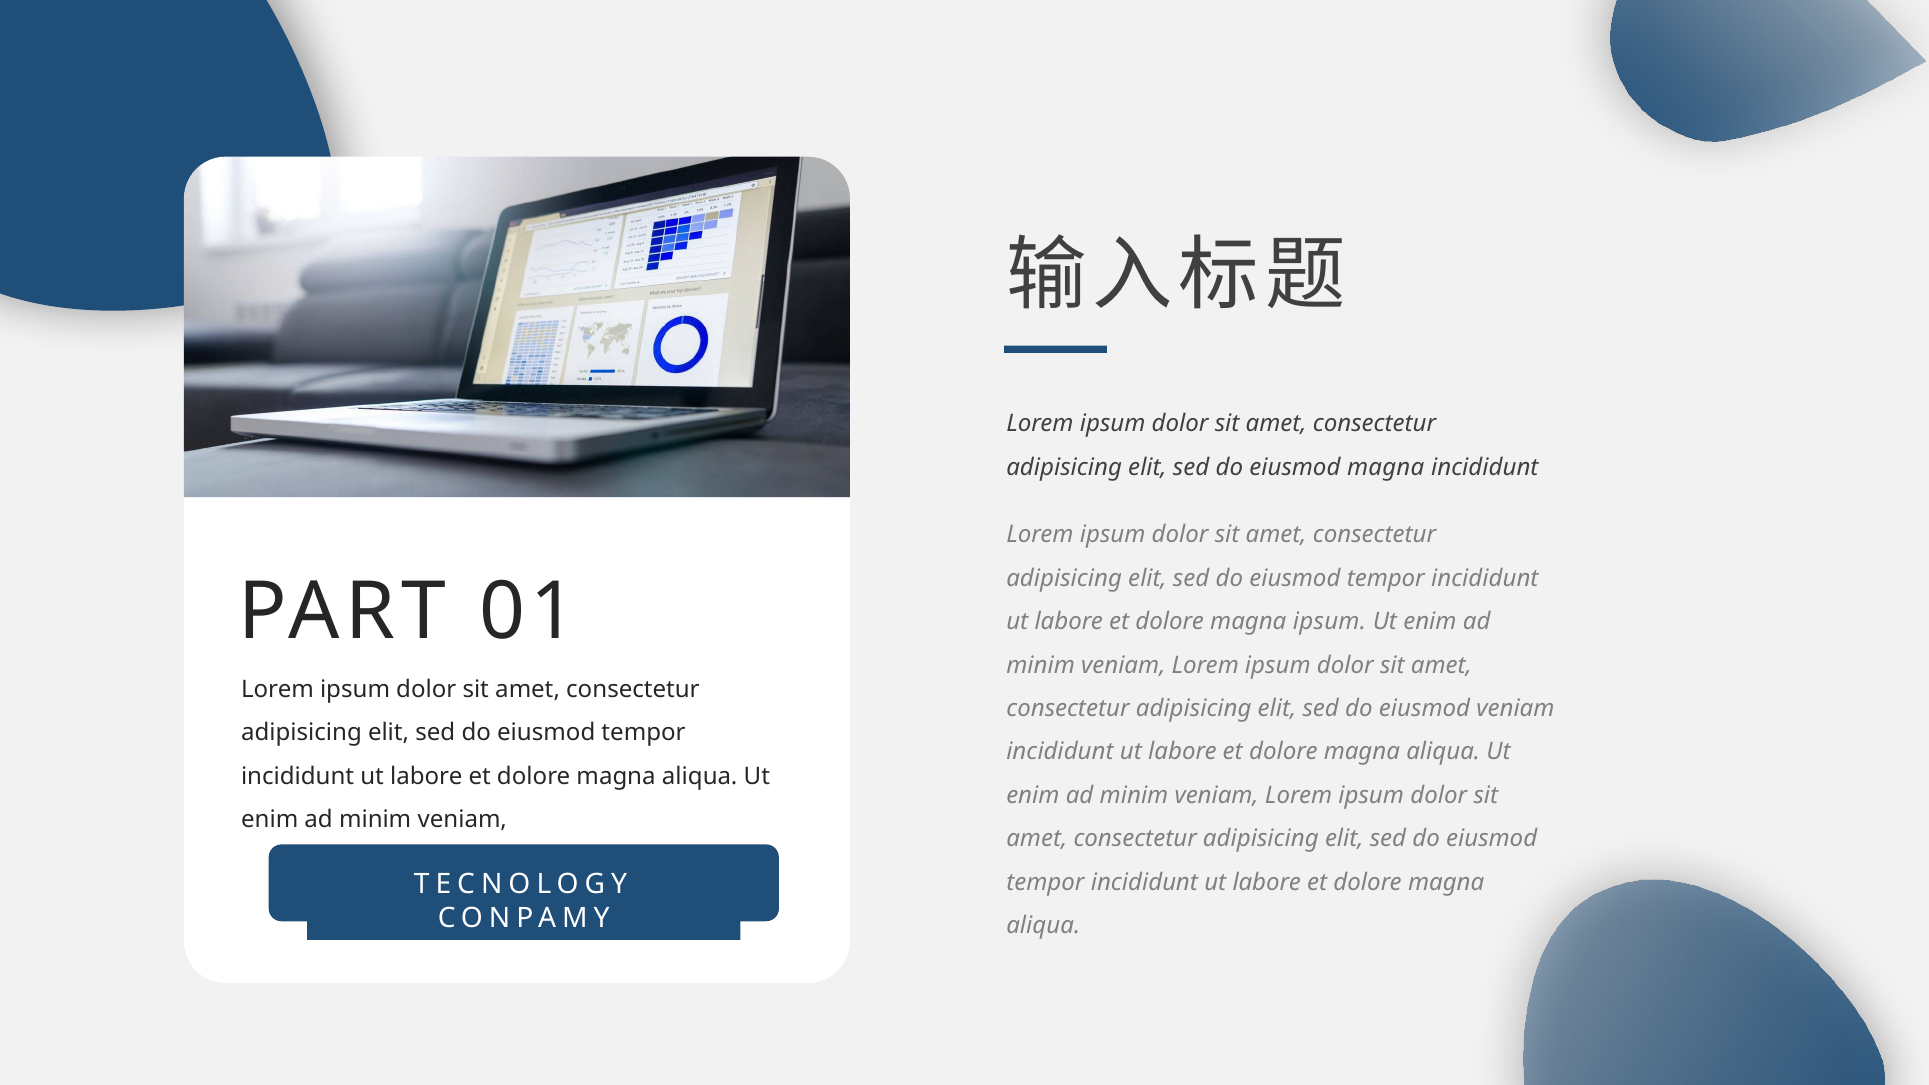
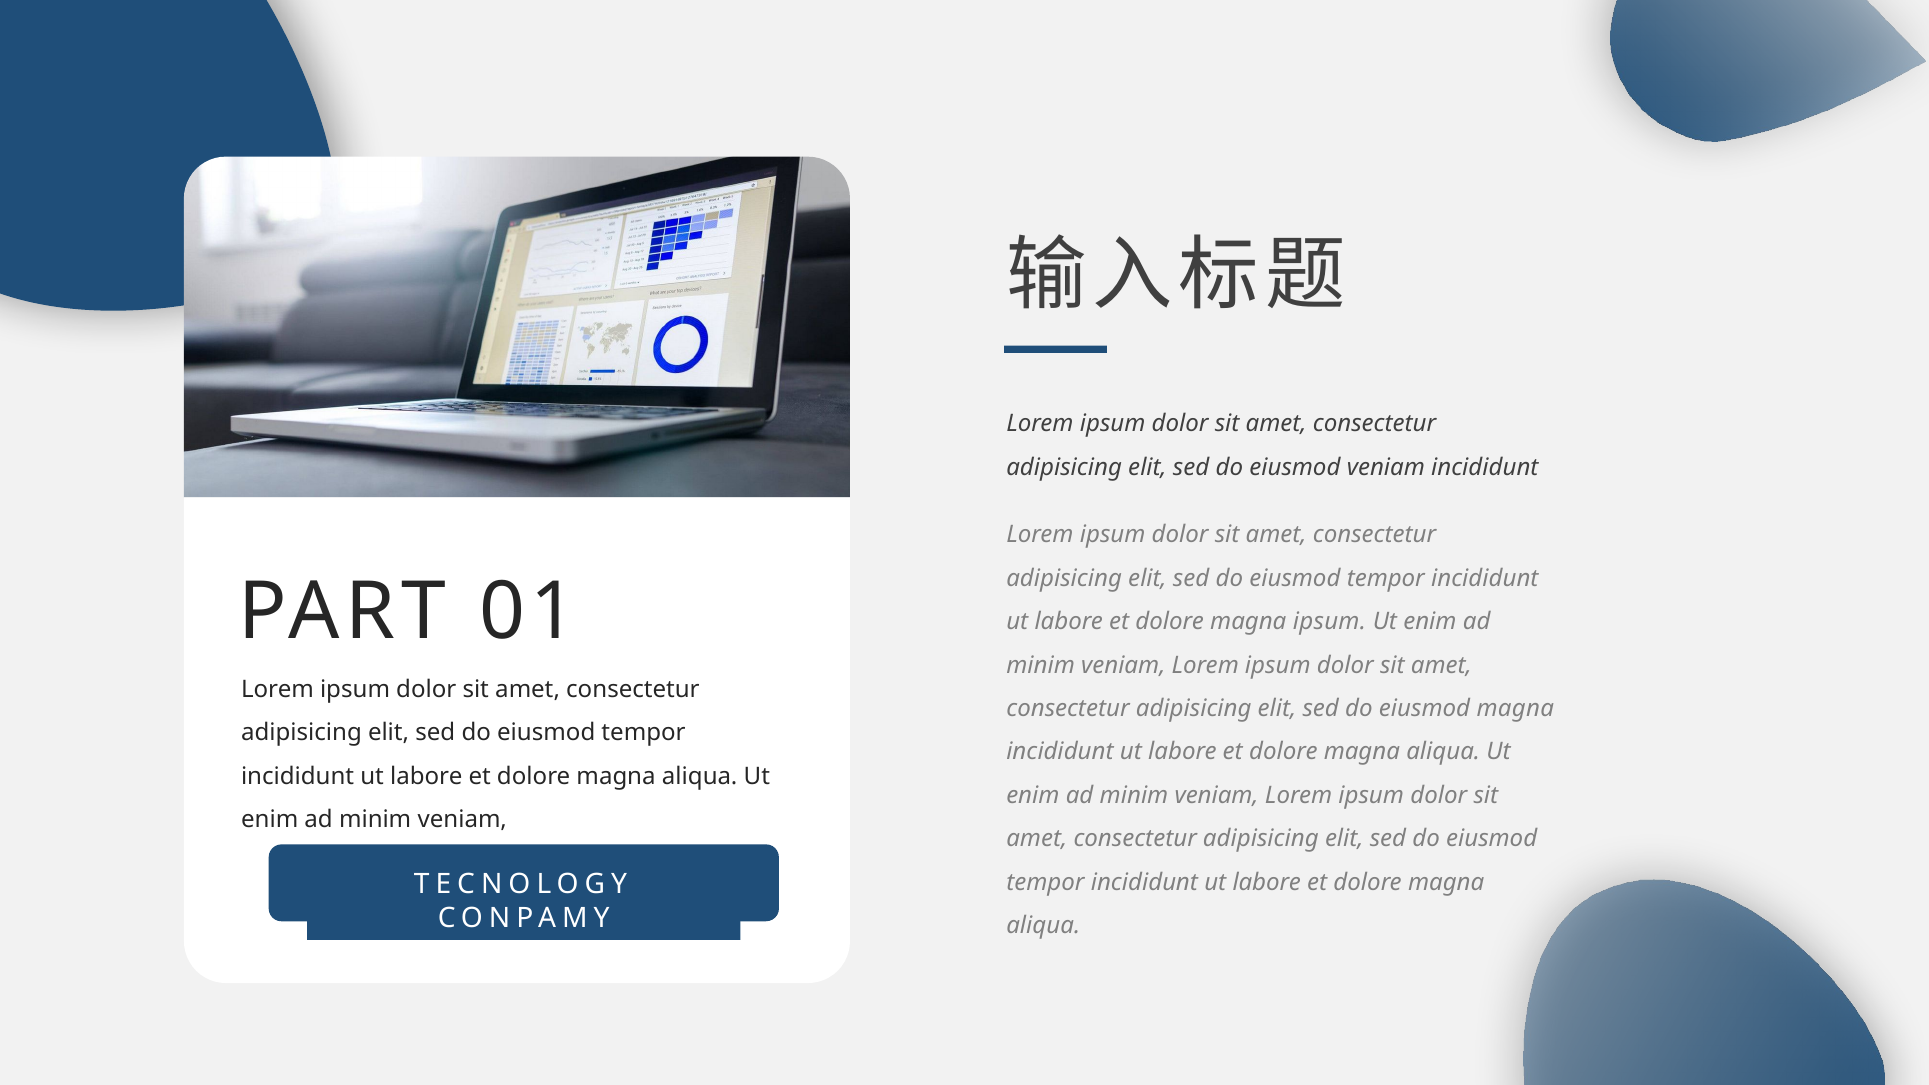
eiusmod magna: magna -> veniam
eiusmod veniam: veniam -> magna
